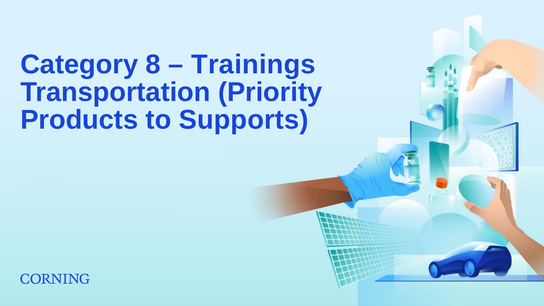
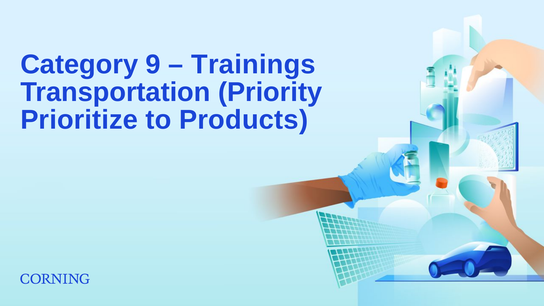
8: 8 -> 9
Products: Products -> Prioritize
Supports: Supports -> Products
